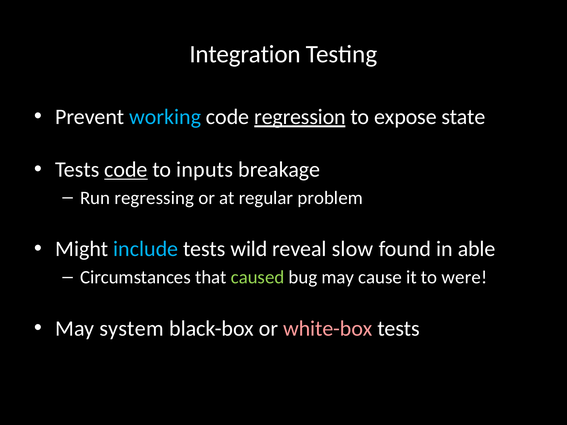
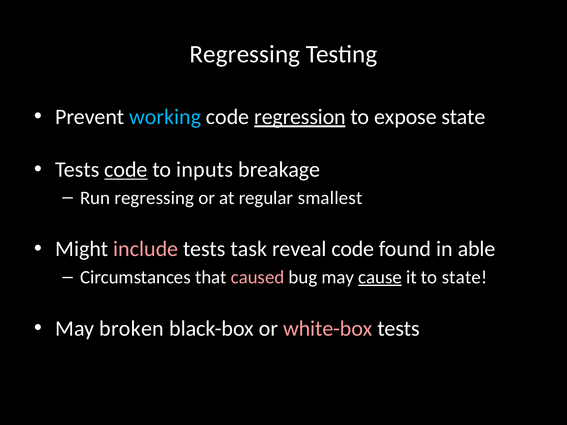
Integration at (245, 54): Integration -> Regressing
problem: problem -> smallest
include colour: light blue -> pink
wild: wild -> task
reveal slow: slow -> code
caused colour: light green -> pink
cause underline: none -> present
to were: were -> state
system: system -> broken
